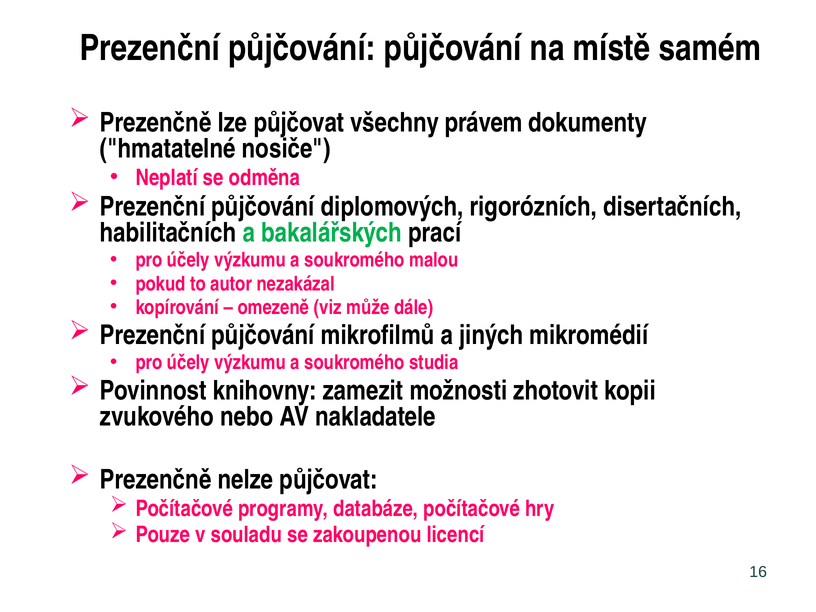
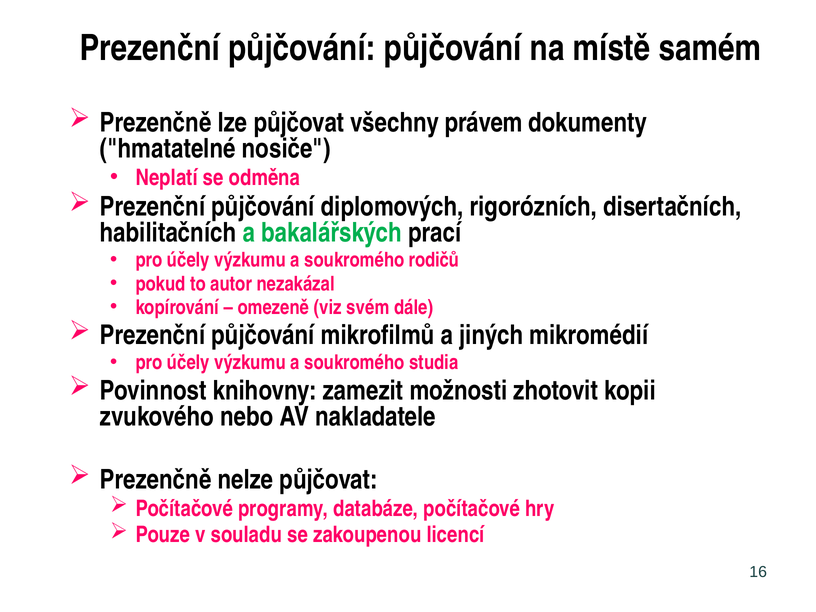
malou: malou -> rodičů
může: může -> svém
